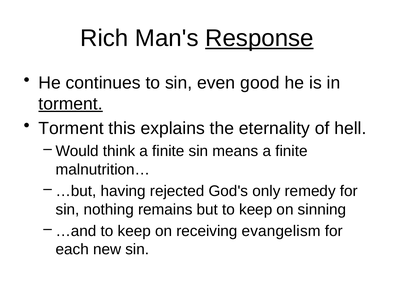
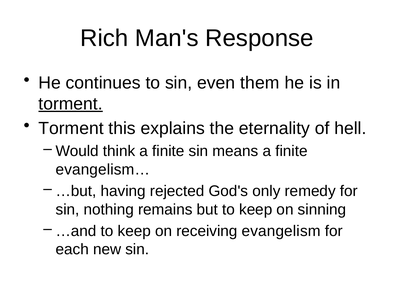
Response underline: present -> none
good: good -> them
malnutrition…: malnutrition… -> evangelism…
